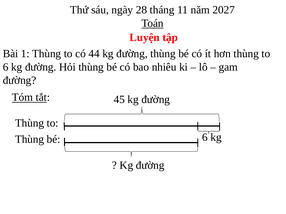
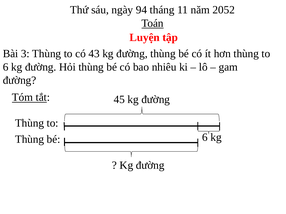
28: 28 -> 94
2027: 2027 -> 2052
1: 1 -> 3
44: 44 -> 43
